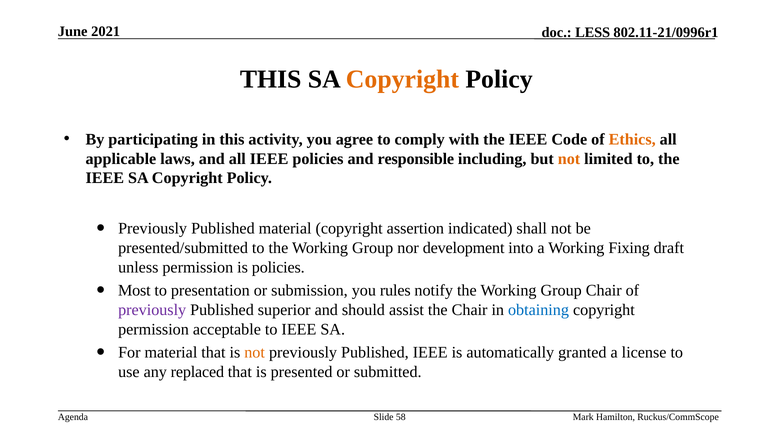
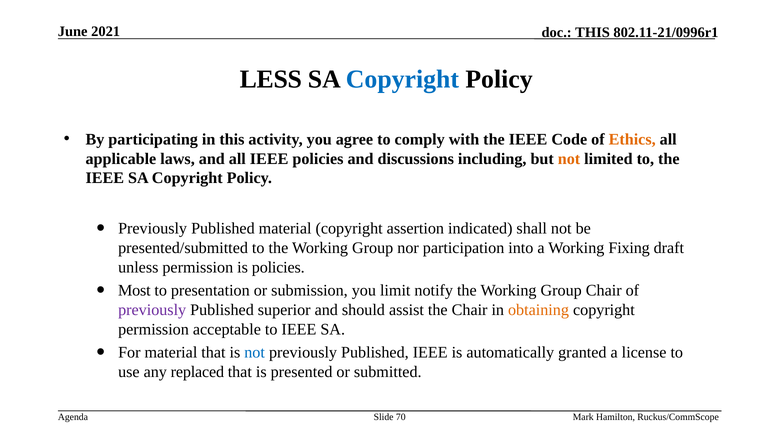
LESS at (593, 32): LESS -> THIS
THIS at (271, 79): THIS -> LESS
Copyright at (402, 79) colour: orange -> blue
responsible: responsible -> discussions
development: development -> participation
rules: rules -> limit
obtaining colour: blue -> orange
not at (255, 352) colour: orange -> blue
58: 58 -> 70
